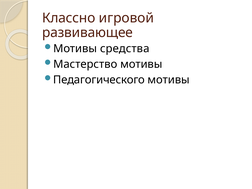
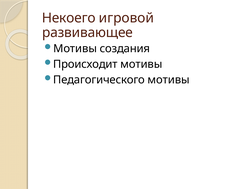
Классно: Классно -> Некоего
средства: средства -> создания
Мастерство: Мастерство -> Происходит
